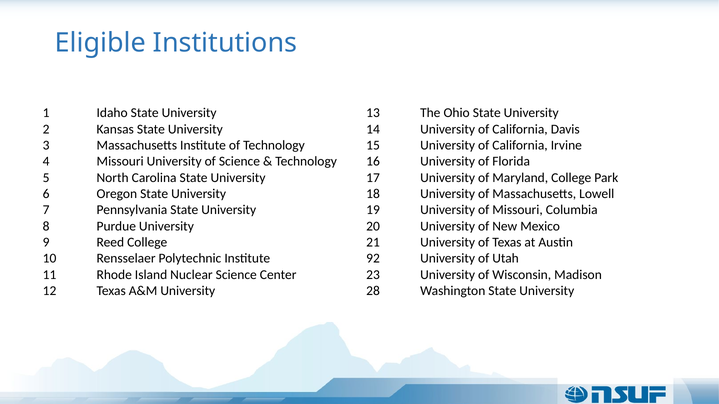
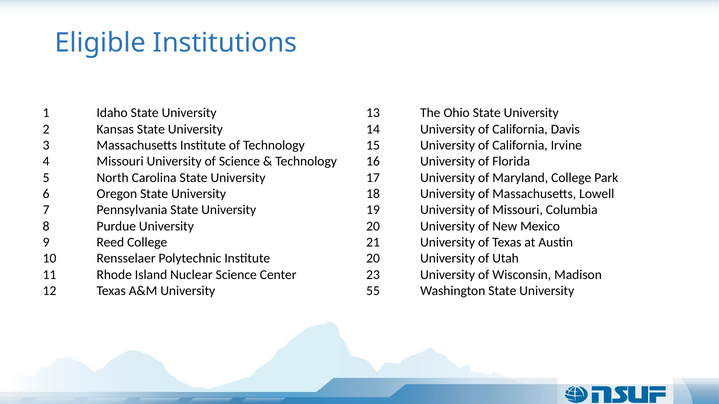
Institute 92: 92 -> 20
28: 28 -> 55
